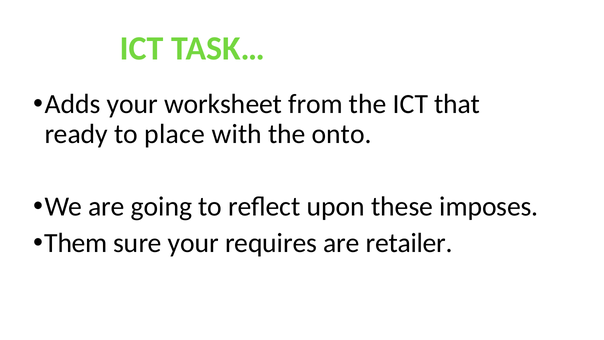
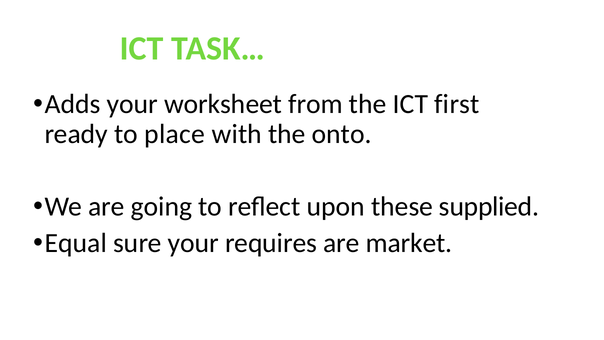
that: that -> first
imposes: imposes -> supplied
Them: Them -> Equal
retailer: retailer -> market
